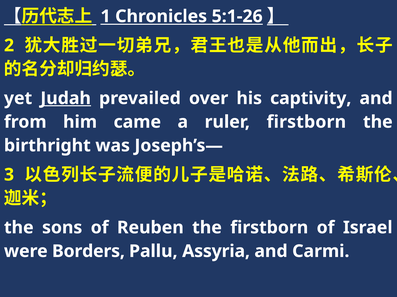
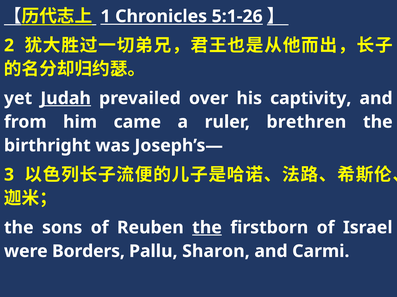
ruler firstborn: firstborn -> brethren
the at (207, 228) underline: none -> present
Assyria: Assyria -> Sharon
